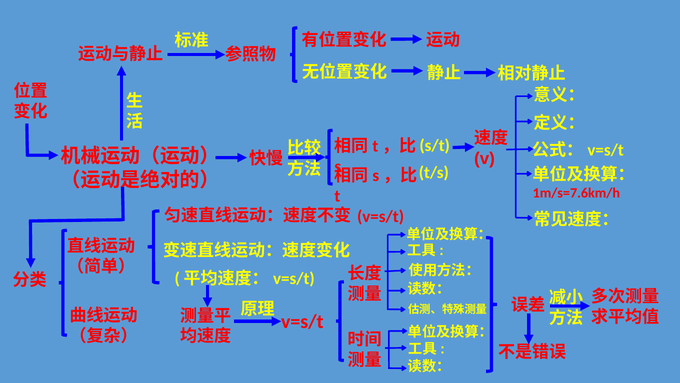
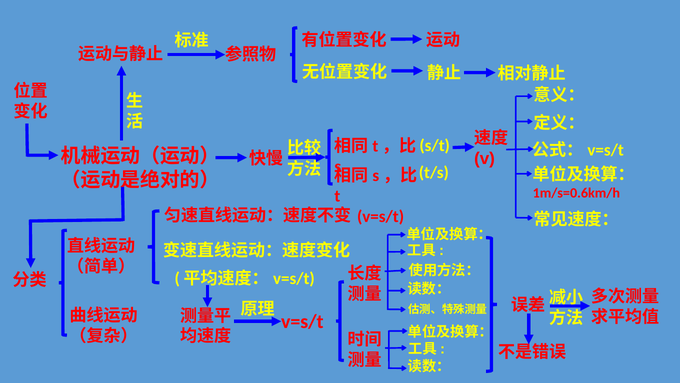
1m/s=7.6km/h: 1m/s=7.6km/h -> 1m/s=0.6km/h
